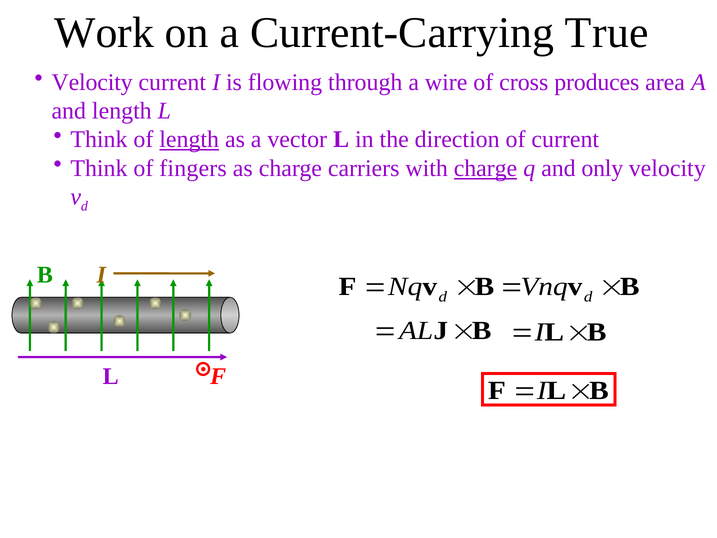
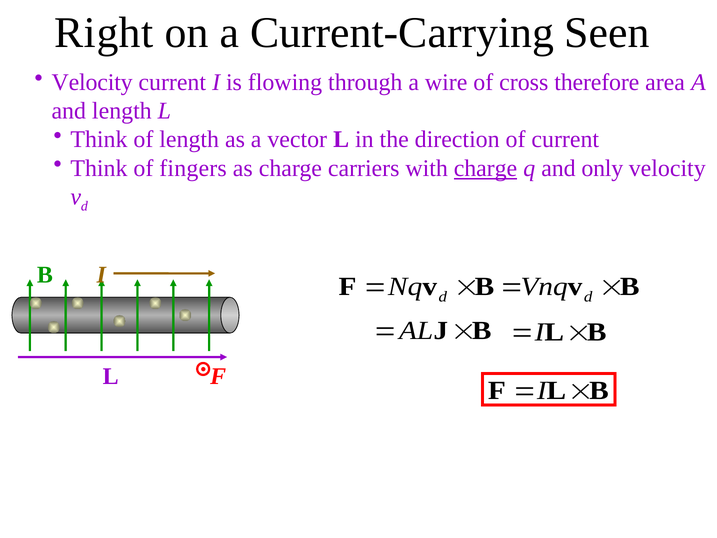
Work: Work -> Right
True: True -> Seen
produces: produces -> therefore
length at (189, 139) underline: present -> none
